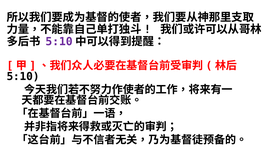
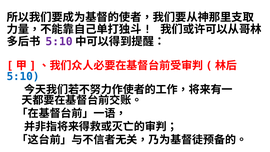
5:10 at (23, 76) colour: black -> blue
